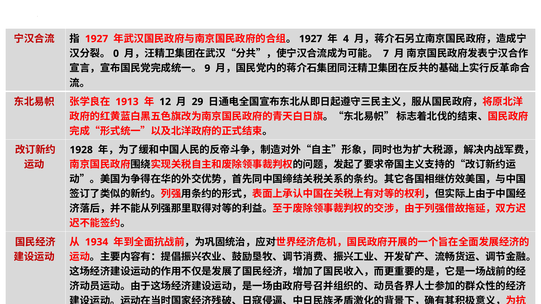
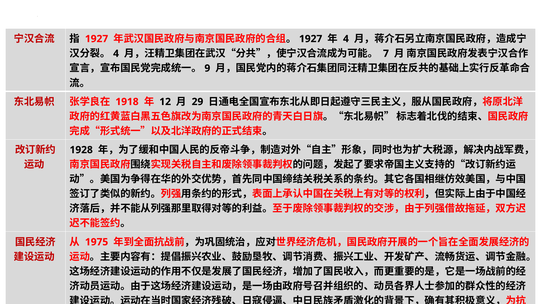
0 at (116, 54): 0 -> 4
1913: 1913 -> 1918
1934: 1934 -> 1975
